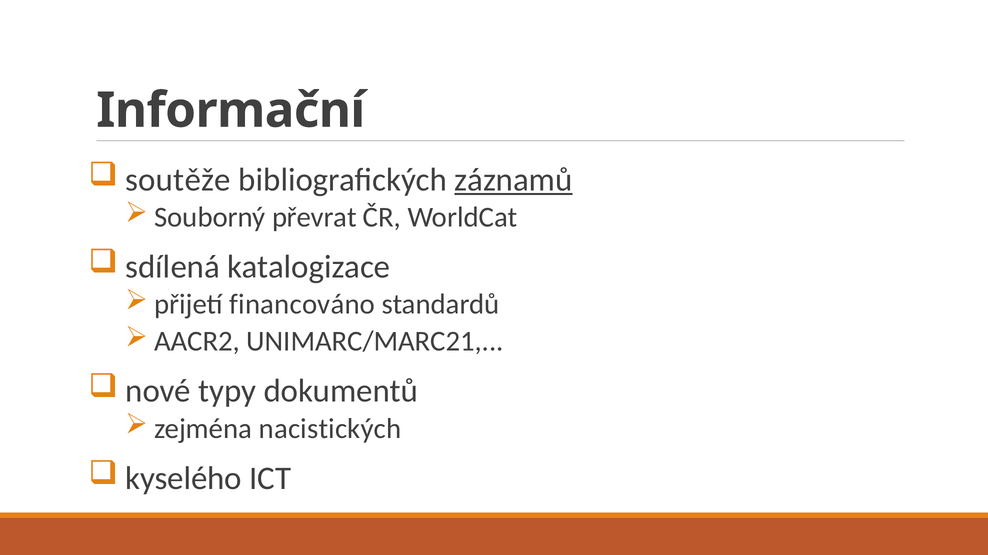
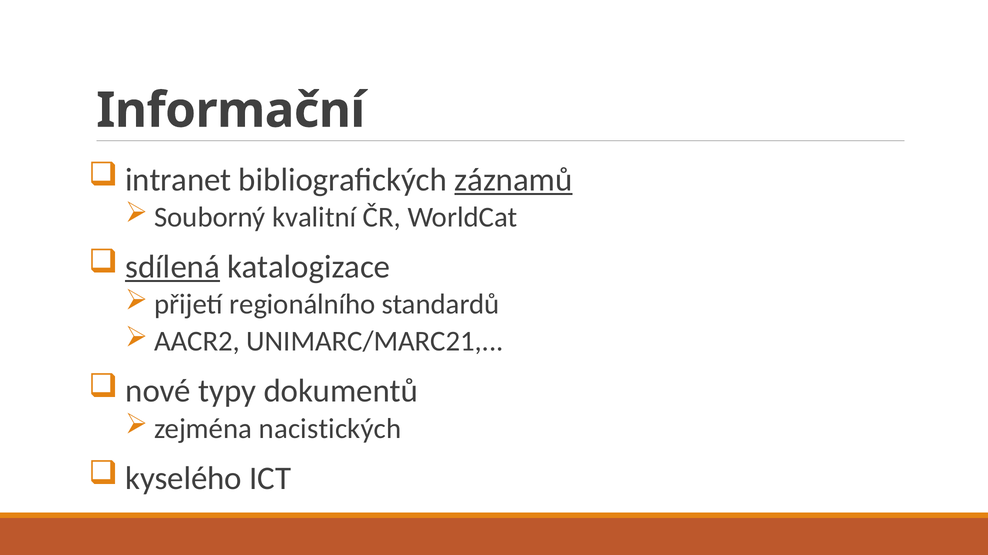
soutěže: soutěže -> intranet
převrat: převrat -> kvalitní
sdílená underline: none -> present
financováno: financováno -> regionálního
